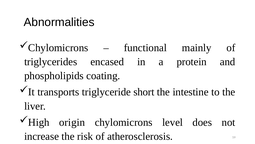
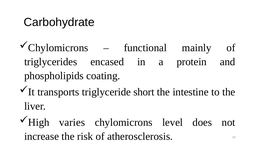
Abnormalities: Abnormalities -> Carbohydrate
origin: origin -> varies
